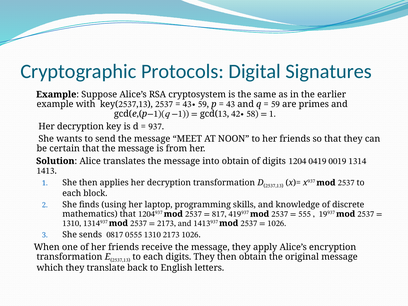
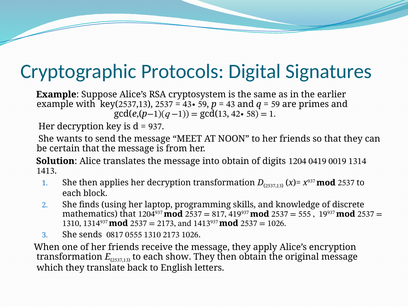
each digits: digits -> show
